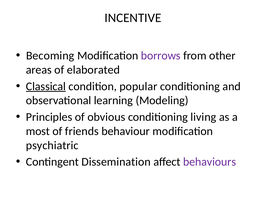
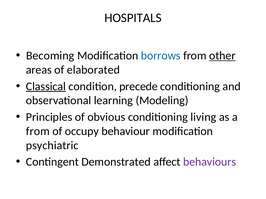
INCENTIVE: INCENTIVE -> HOSPITALS
borrows colour: purple -> blue
other underline: none -> present
popular: popular -> precede
most at (38, 131): most -> from
friends: friends -> occupy
Dissemination: Dissemination -> Demonstrated
